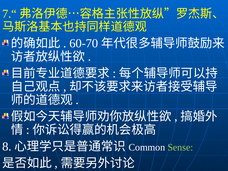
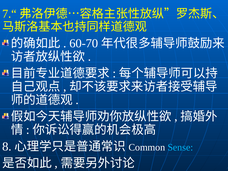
Sense colour: light green -> light blue
